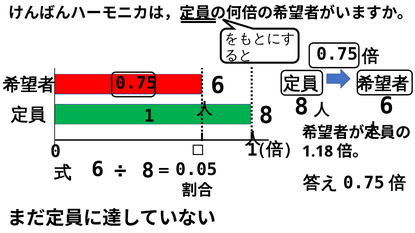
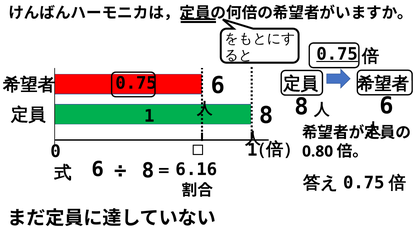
0.75 at (337, 54) underline: none -> present
1.18: 1.18 -> 0.80
0.05: 0.05 -> 6.16
